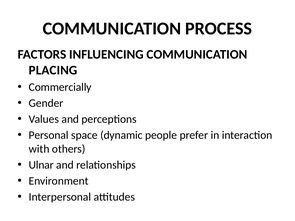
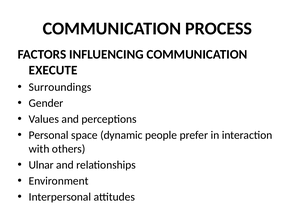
PLACING: PLACING -> EXECUTE
Commercially: Commercially -> Surroundings
